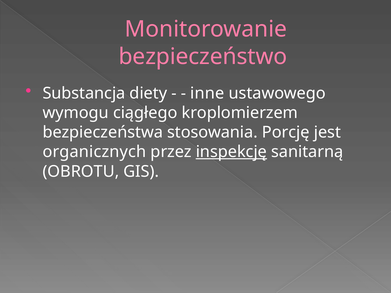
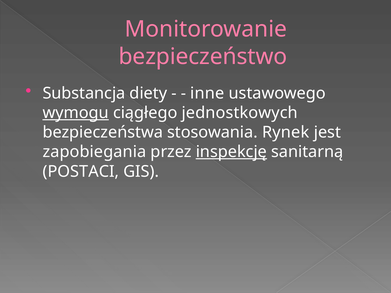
wymogu underline: none -> present
kroplomierzem: kroplomierzem -> jednostkowych
Porcję: Porcję -> Rynek
organicznych: organicznych -> zapobiegania
OBROTU: OBROTU -> POSTACI
